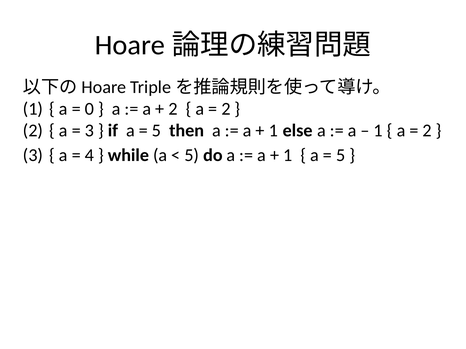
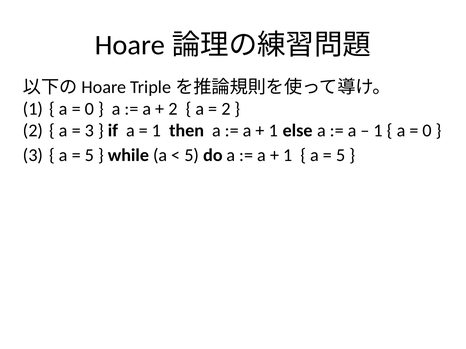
5 at (156, 131): 5 -> 1
2 at (427, 131): 2 -> 0
4 at (89, 156): 4 -> 5
